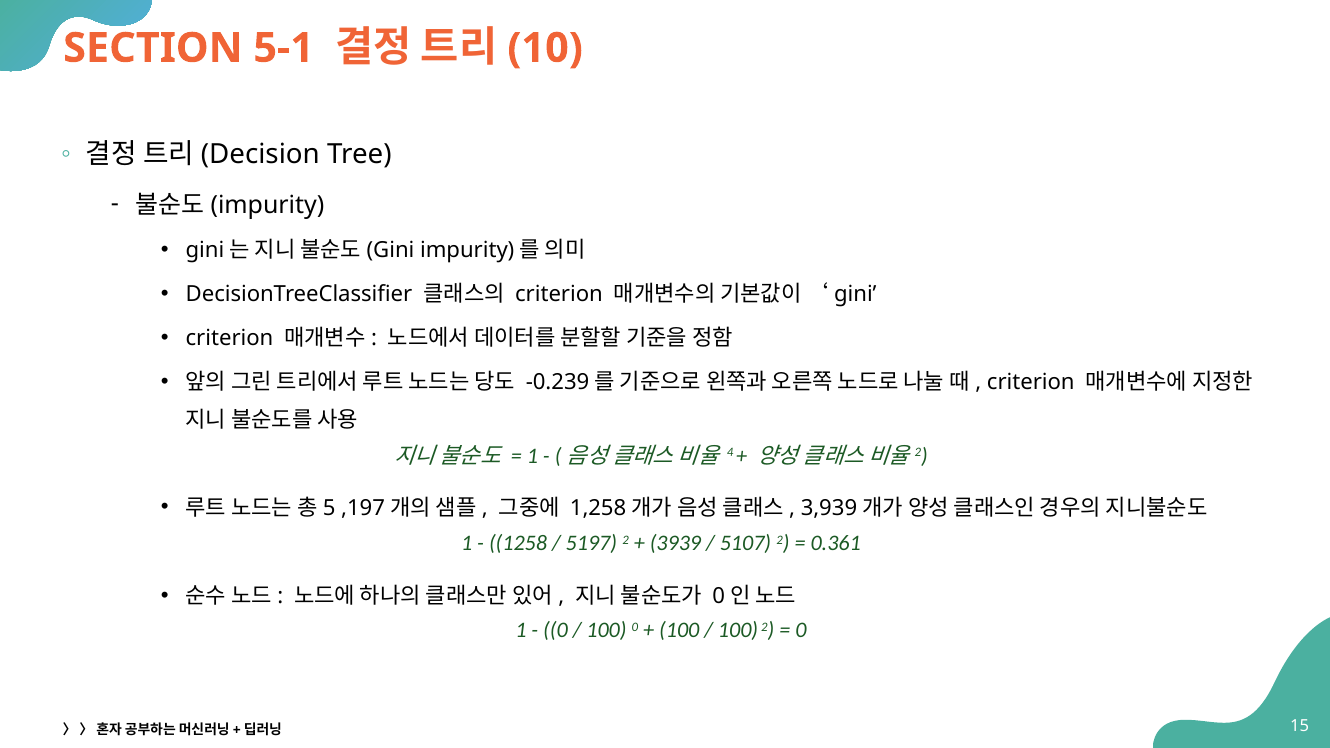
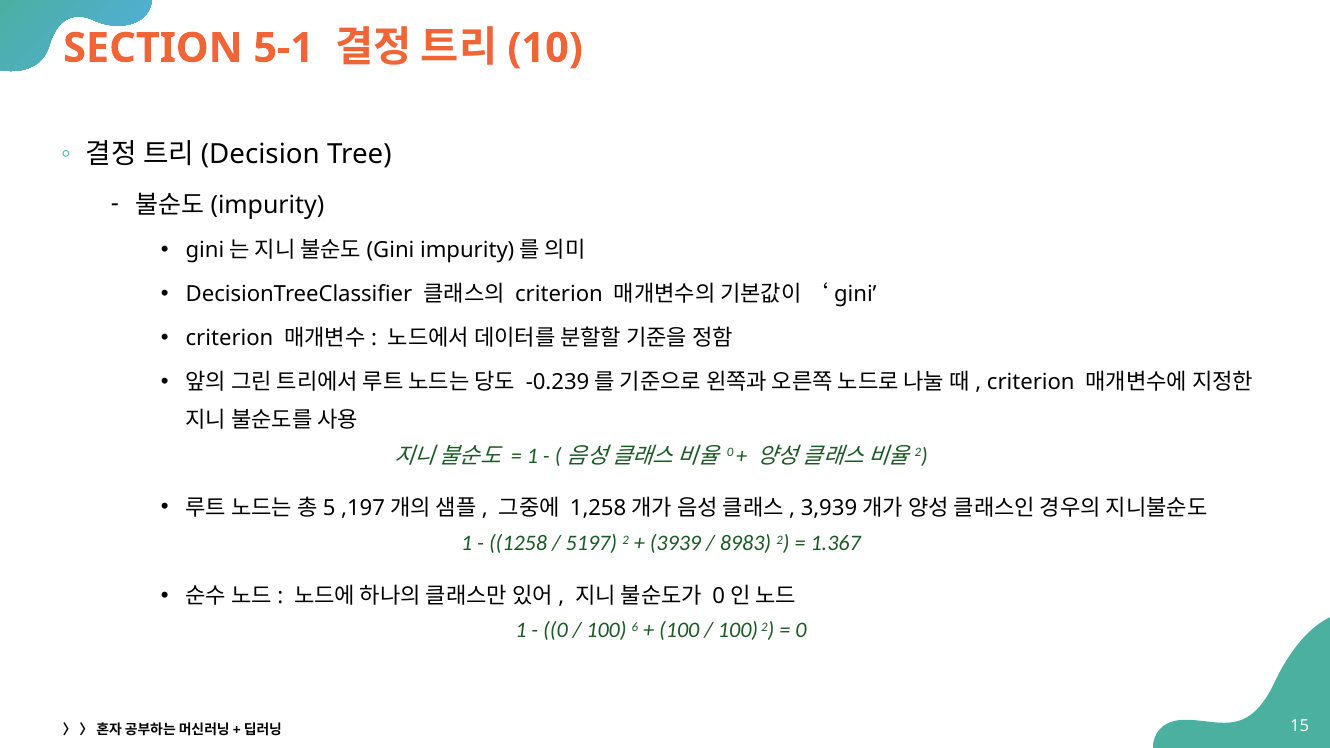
4 at (730, 452): 4 -> 0
5107: 5107 -> 8983
0.361: 0.361 -> 1.367
100 0: 0 -> 6
